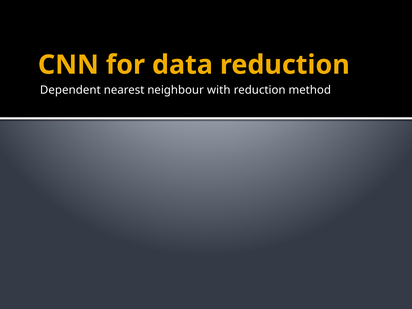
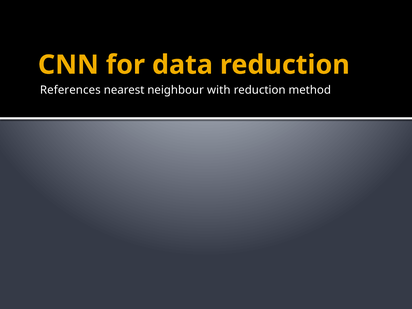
Dependent: Dependent -> References
